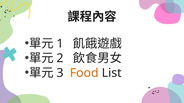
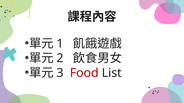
Food colour: orange -> red
